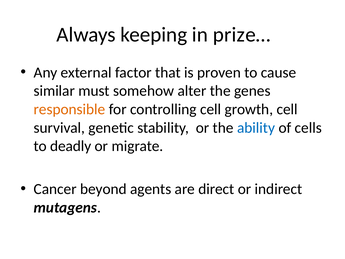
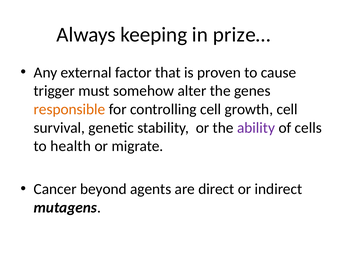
similar: similar -> trigger
ability colour: blue -> purple
deadly: deadly -> health
